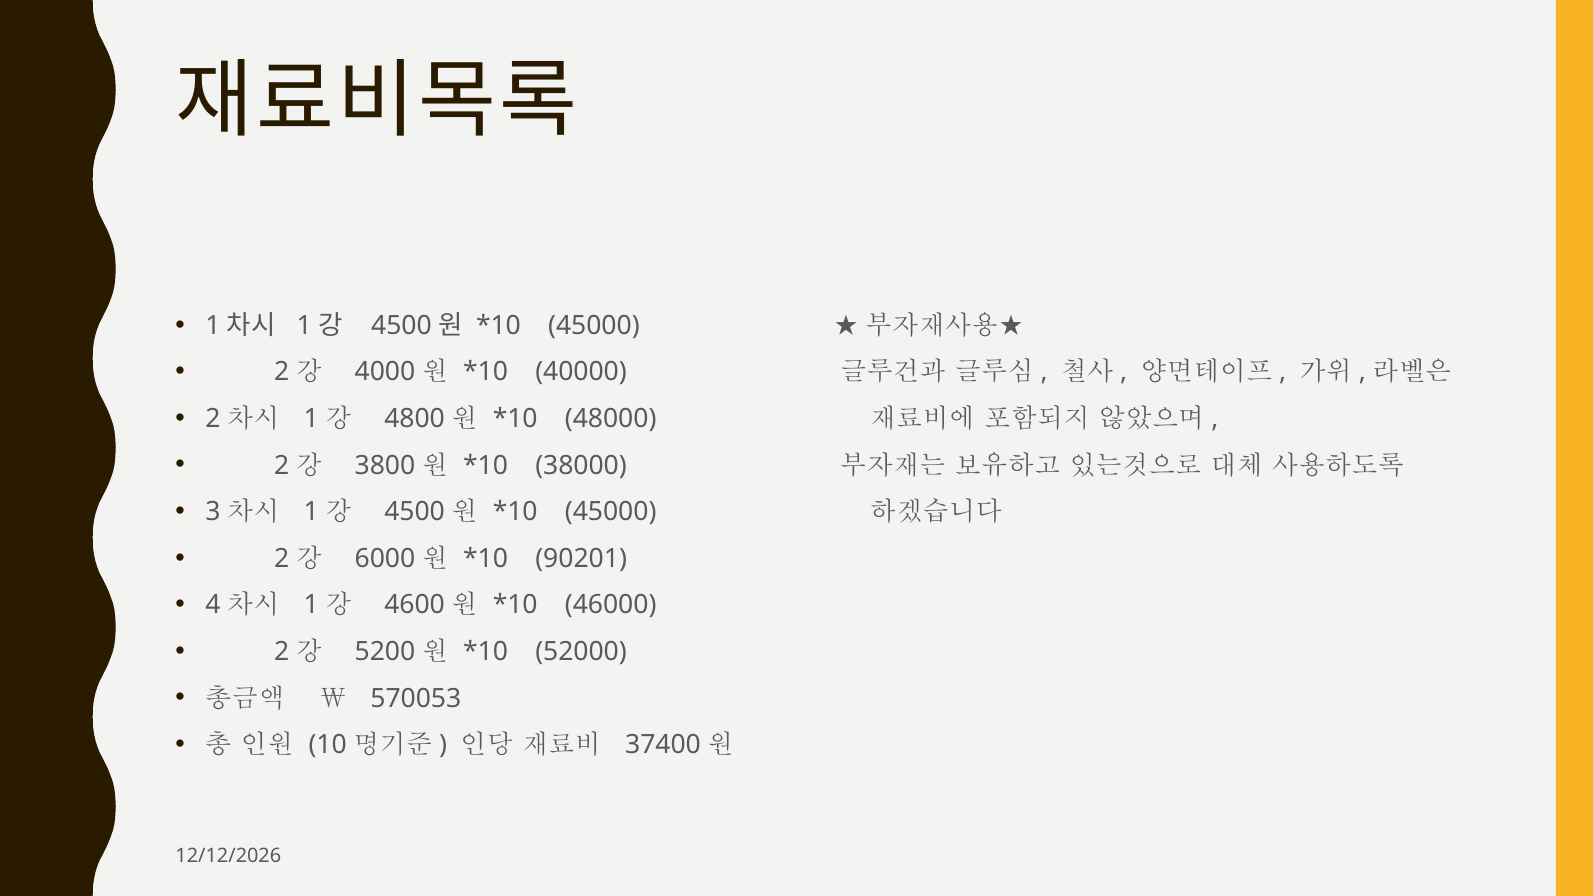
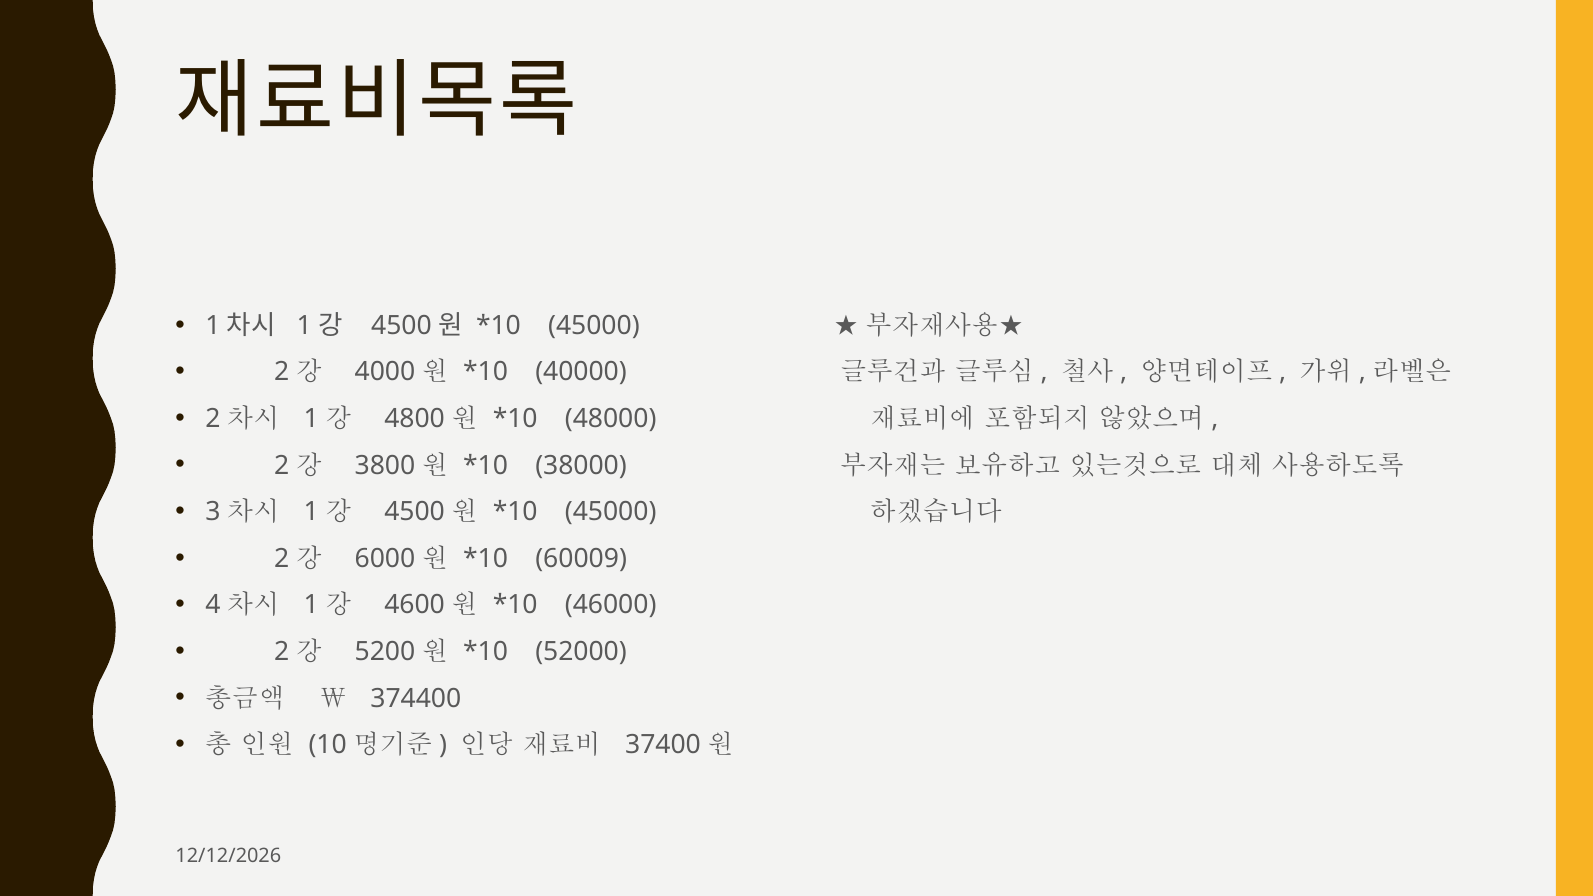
90201: 90201 -> 60009
570053: 570053 -> 374400
